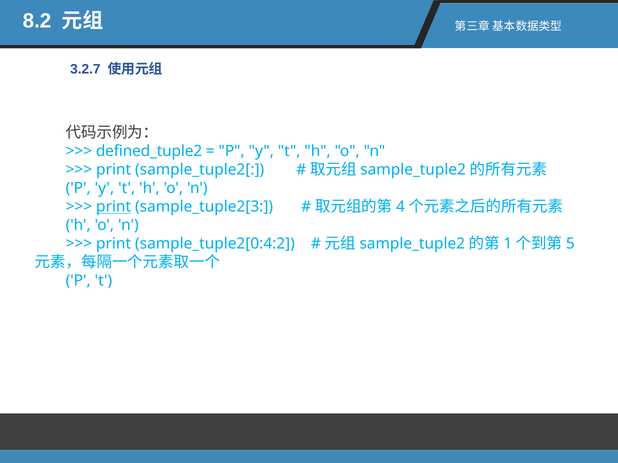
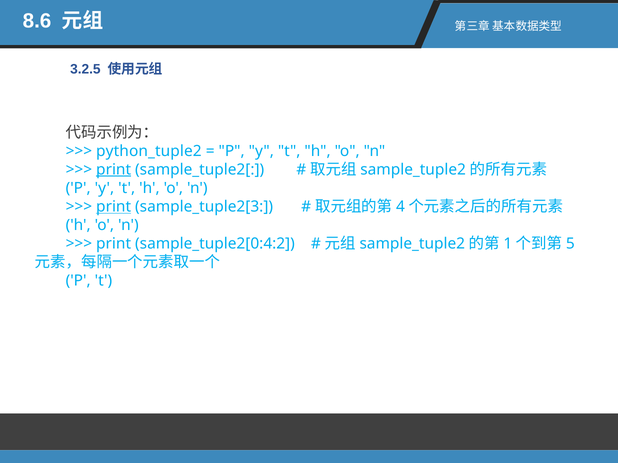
8.2: 8.2 -> 8.6
3.2.7: 3.2.7 -> 3.2.5
defined_tuple2: defined_tuple2 -> python_tuple2
print at (114, 170) underline: none -> present
